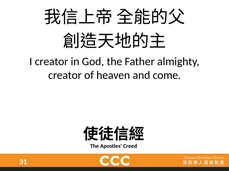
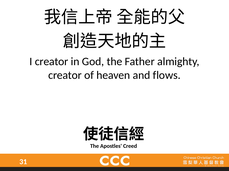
come: come -> flows
